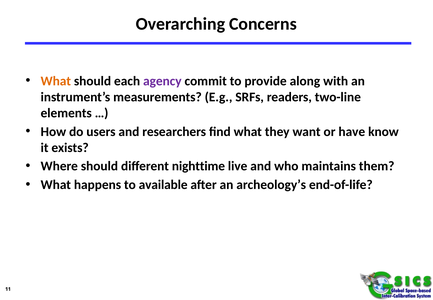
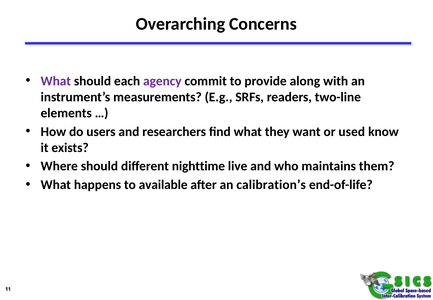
What at (56, 81) colour: orange -> purple
have: have -> used
archeology’s: archeology’s -> calibration’s
